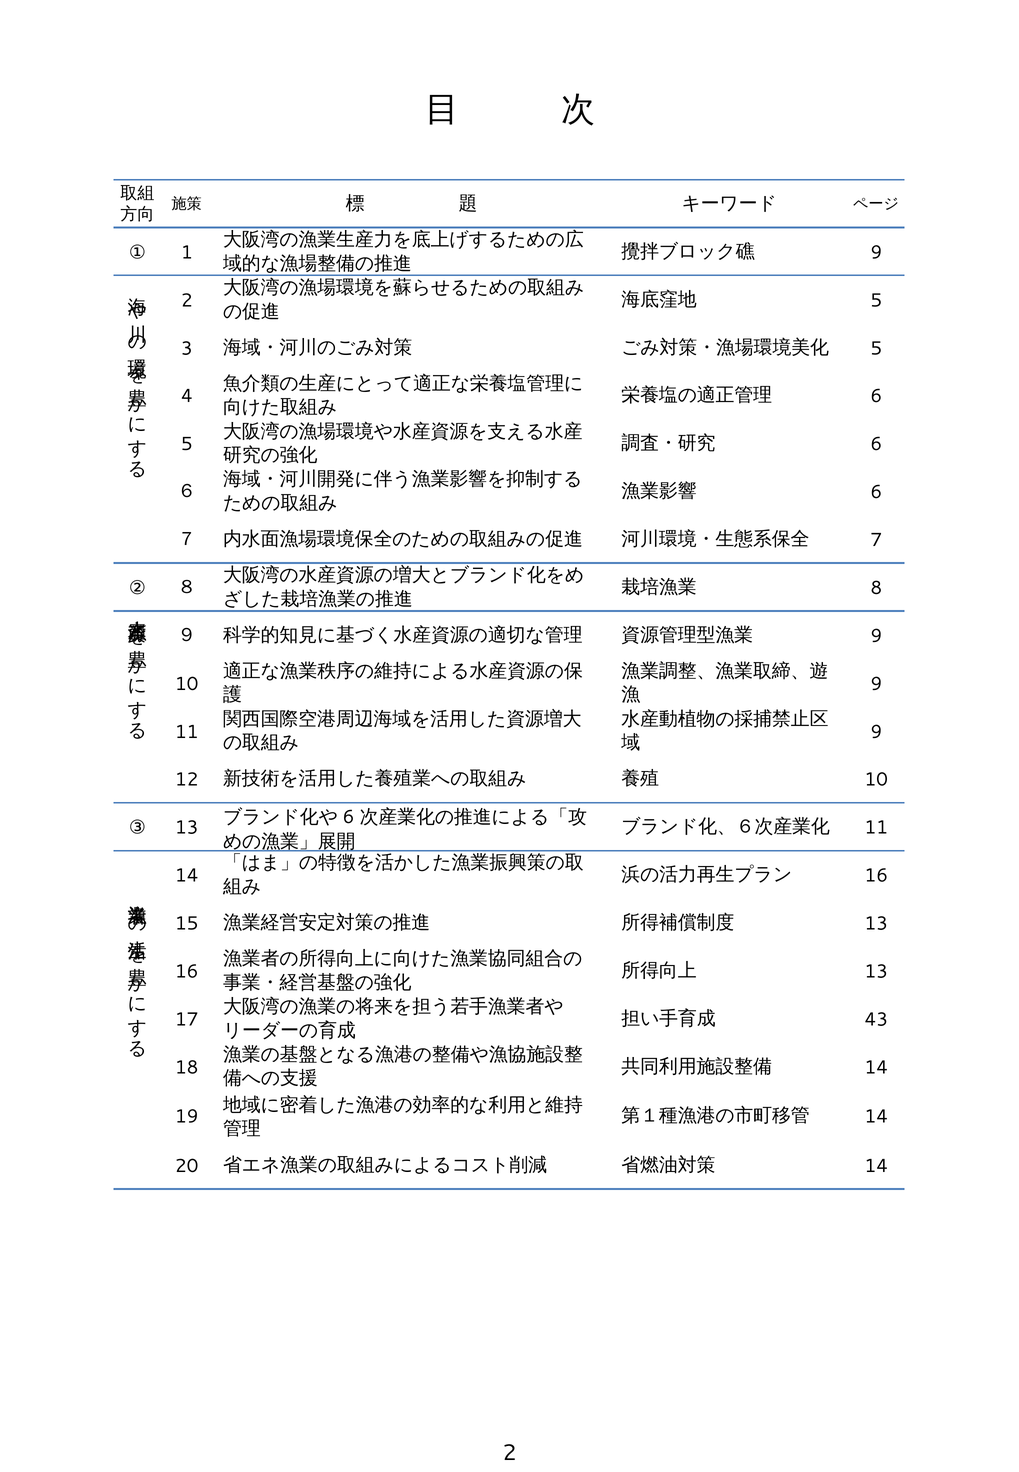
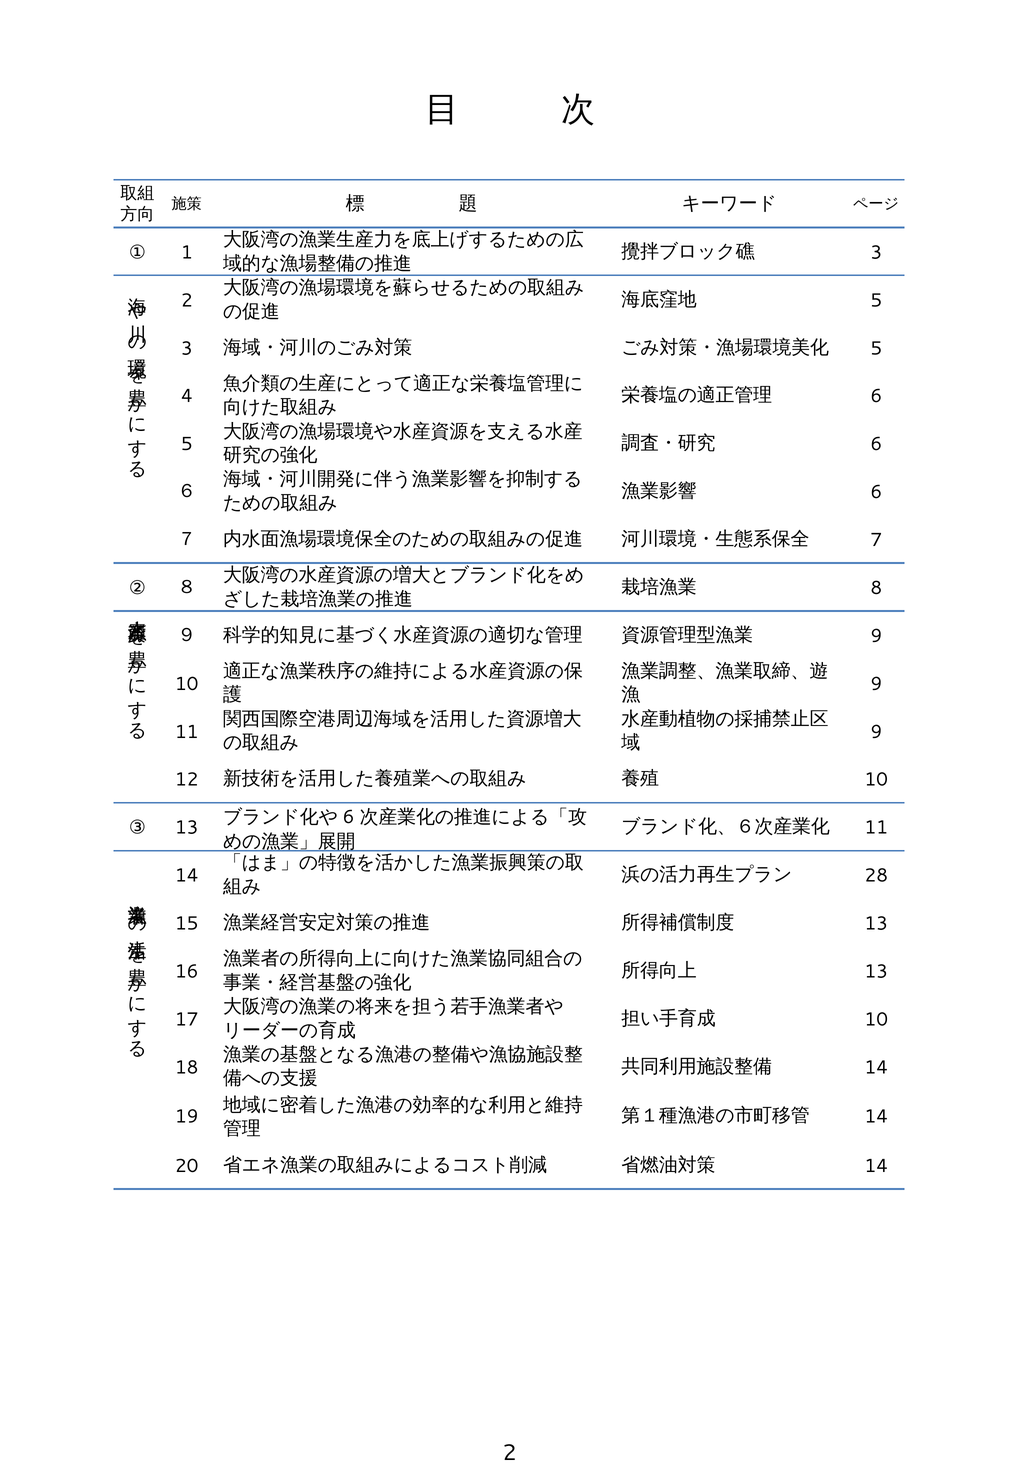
9 at (876, 252): 9 -> 3
16 at (876, 876): 16 -> 28
43 at (876, 1019): 43 -> 10
